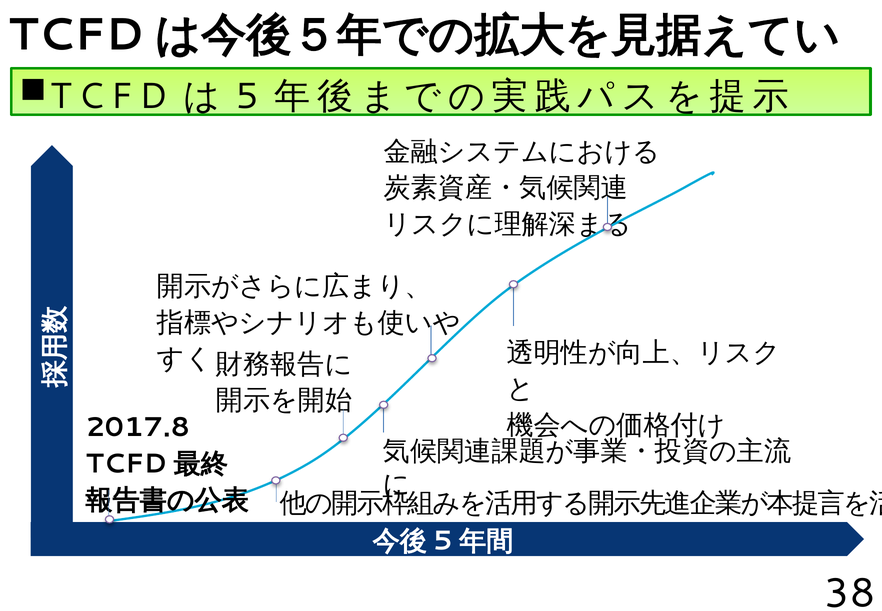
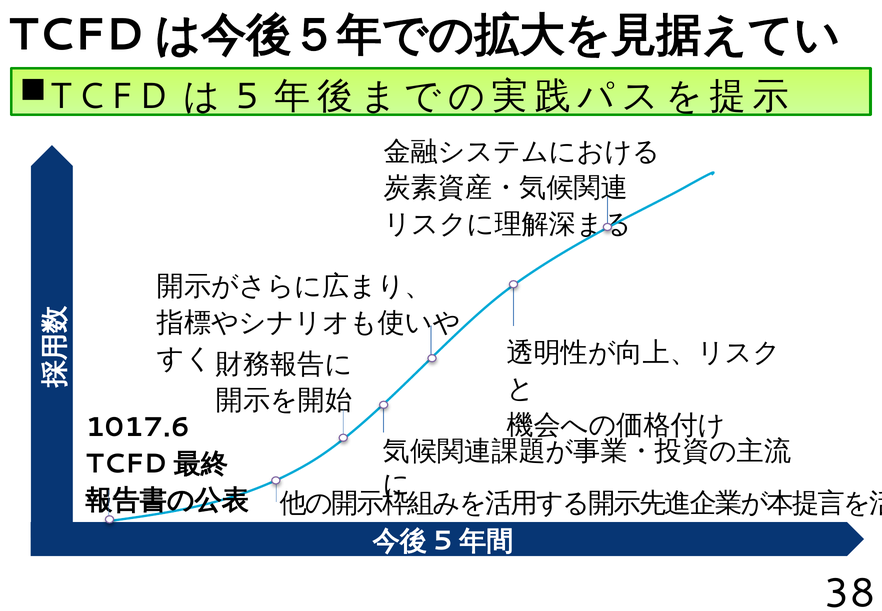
2017.8: 2017.8 -> 1017.6
